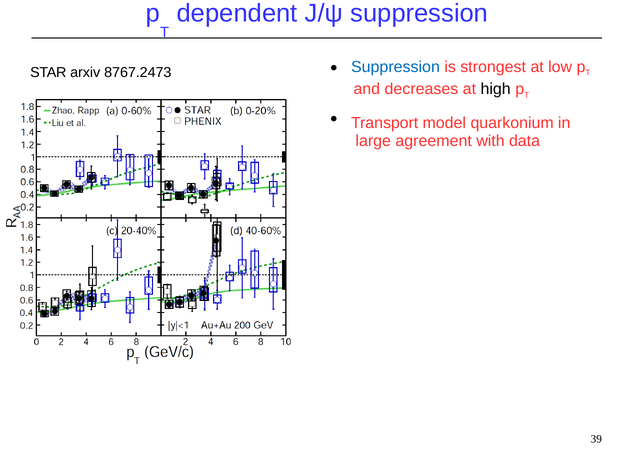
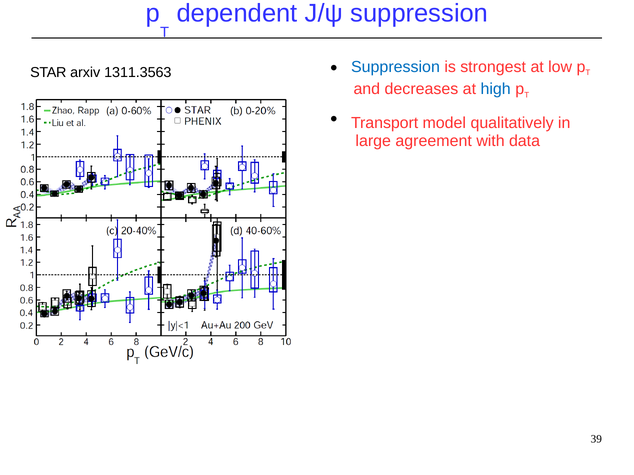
8767.2473: 8767.2473 -> 1311.3563
high colour: black -> blue
quarkonium: quarkonium -> qualitatively
